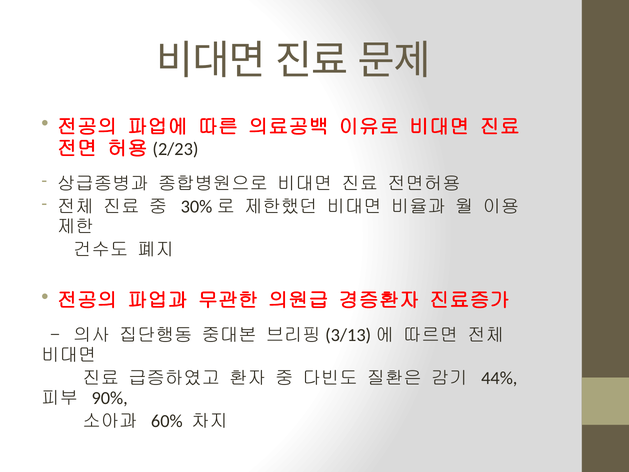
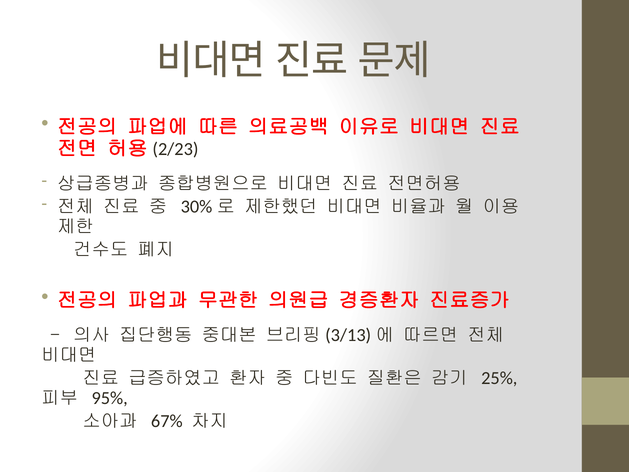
44%: 44% -> 25%
90%: 90% -> 95%
60%: 60% -> 67%
